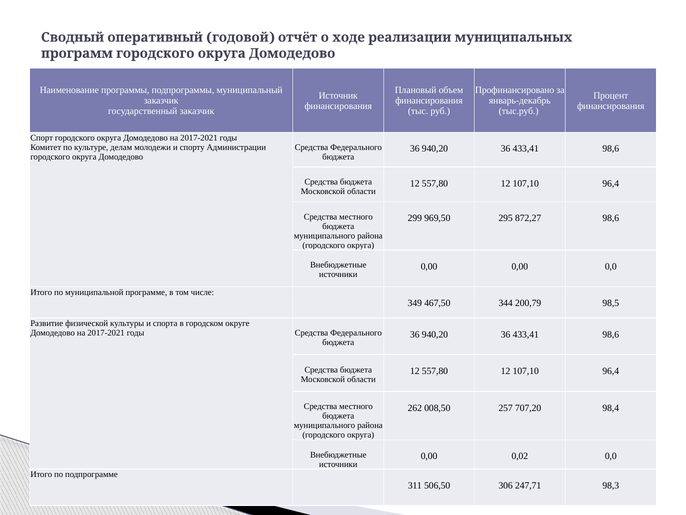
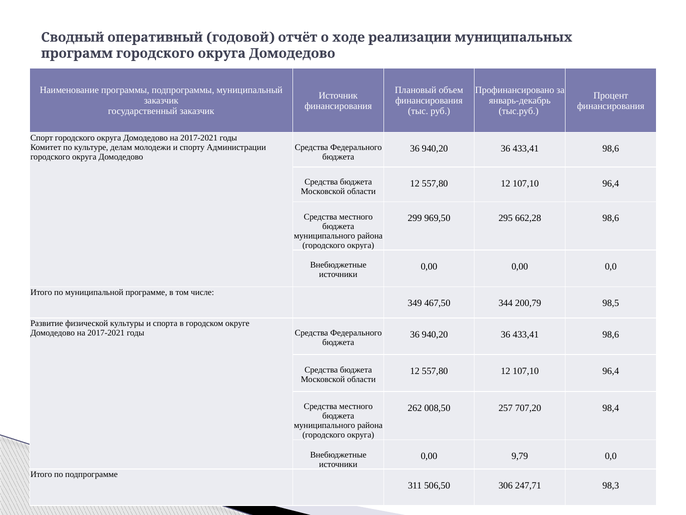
872,27: 872,27 -> 662,28
0,02: 0,02 -> 9,79
